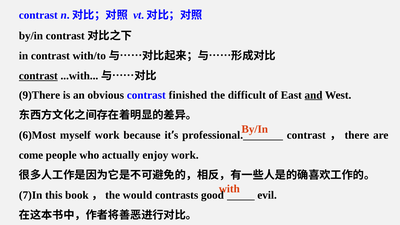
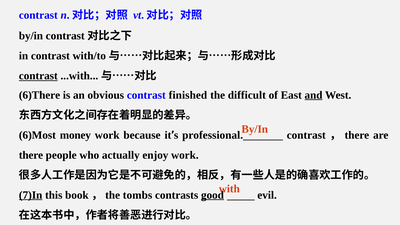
9)There: 9)There -> 6)There
myself: myself -> money
come at (31, 155): come -> there
7)In underline: none -> present
would: would -> tombs
good underline: none -> present
